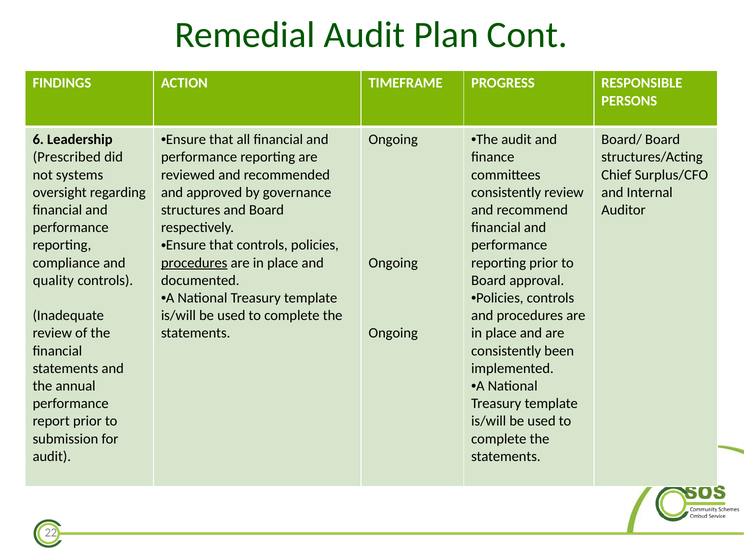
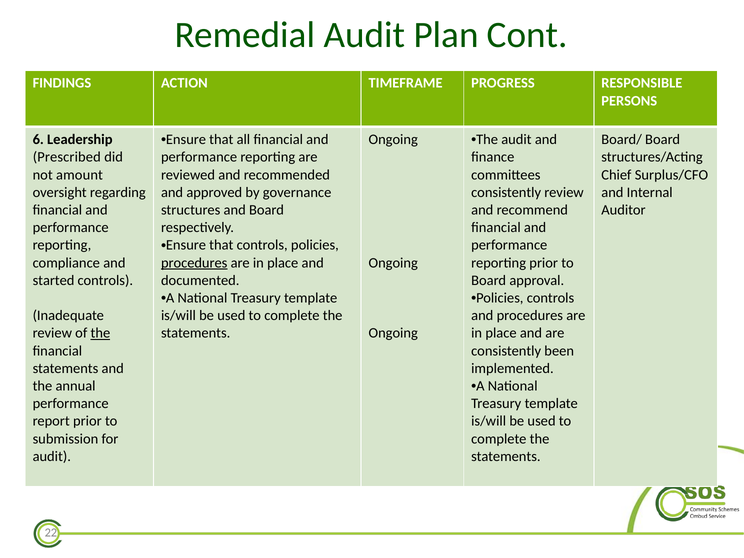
systems: systems -> amount
quality: quality -> started
the at (100, 333) underline: none -> present
